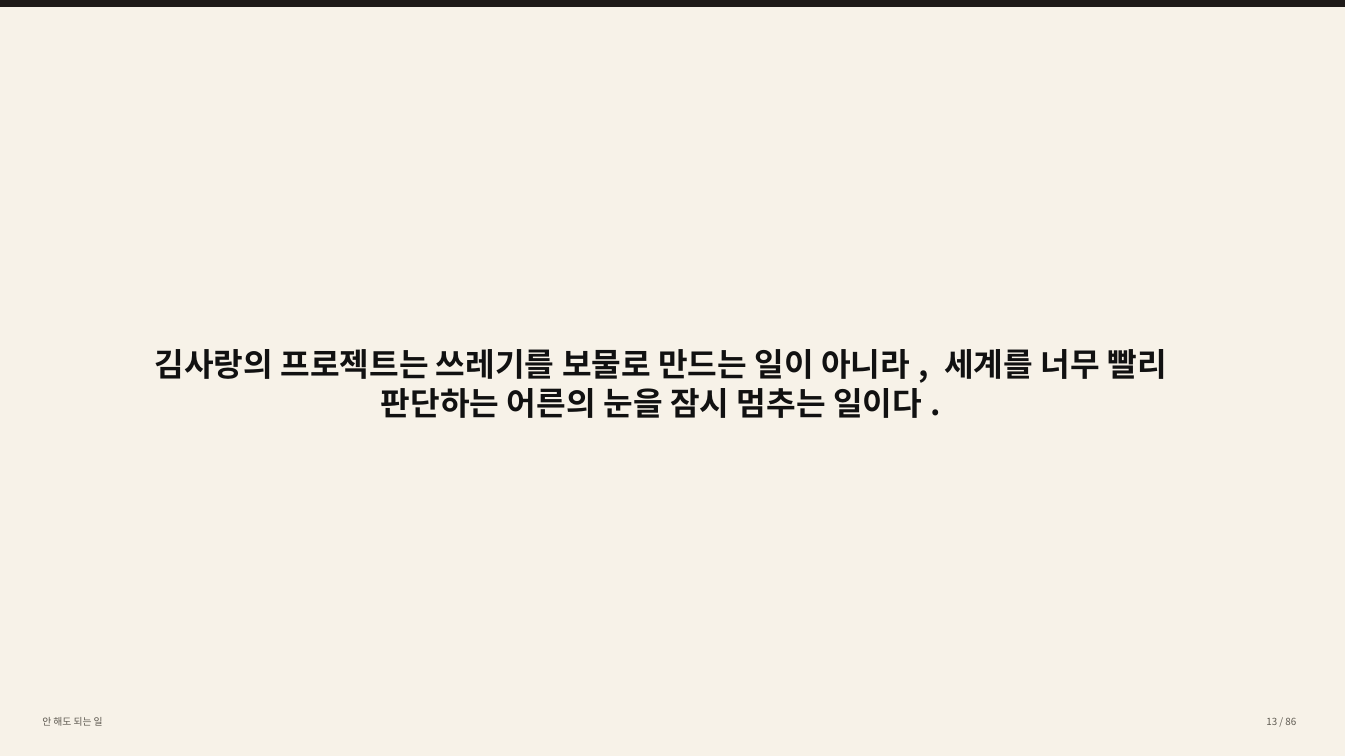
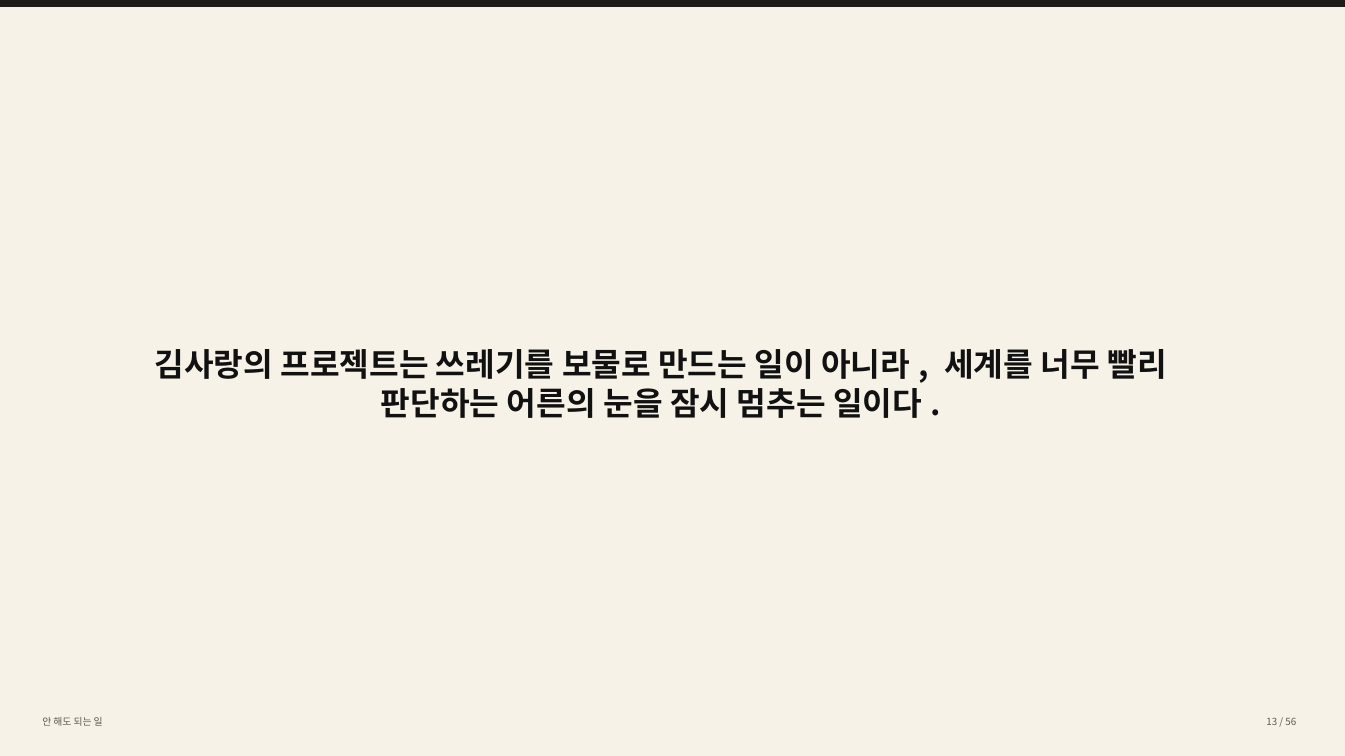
86: 86 -> 56
